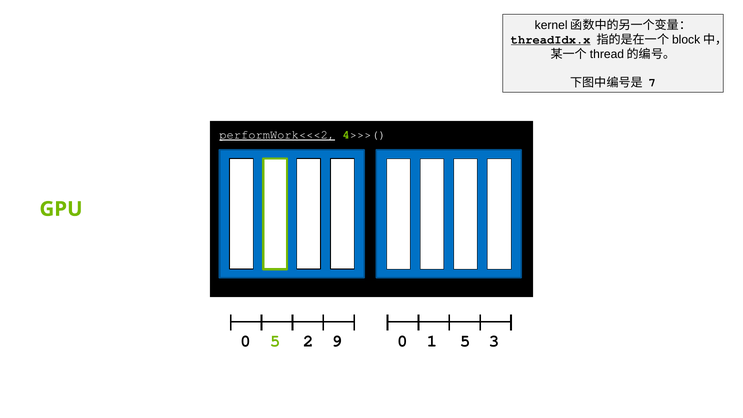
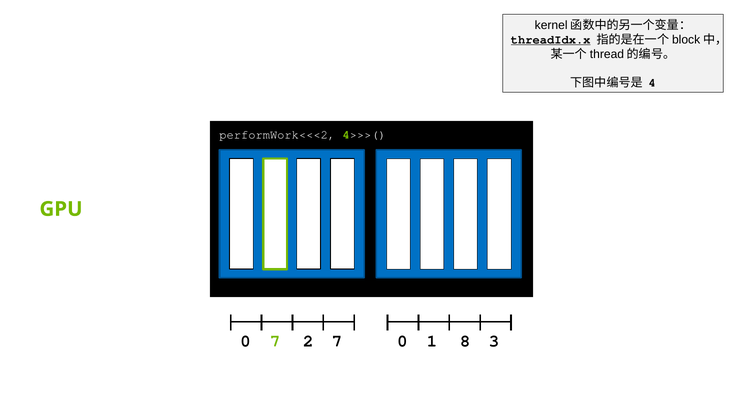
7: 7 -> 4
performWork<<<2 underline: present -> none
0 5: 5 -> 7
2 9: 9 -> 7
1 5: 5 -> 8
